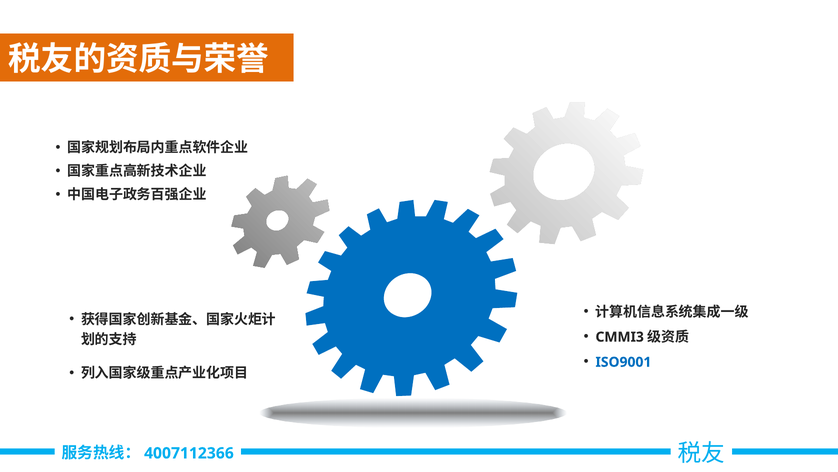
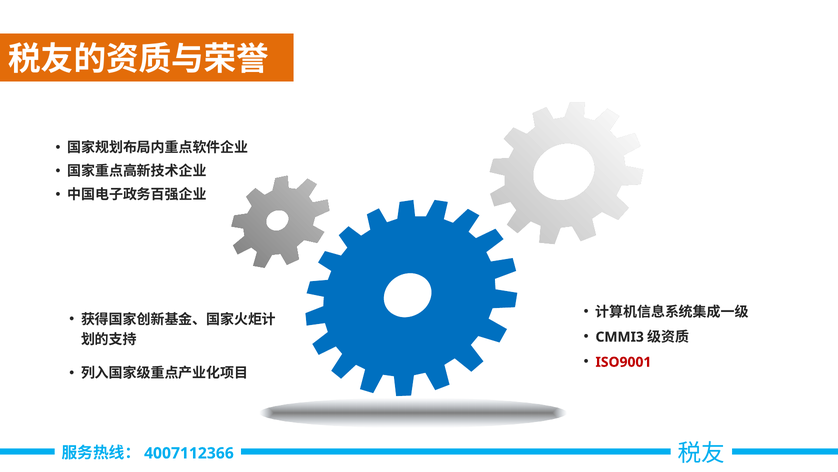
ISO9001 colour: blue -> red
